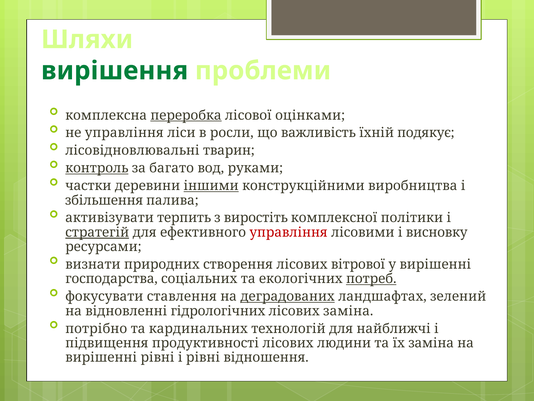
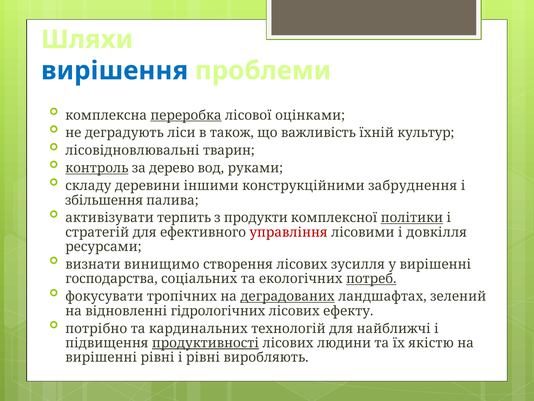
вирішення colour: green -> blue
не управління: управління -> деградують
росли: росли -> також
подякує: подякує -> культур
багато: багато -> дерево
частки: частки -> складу
іншими underline: present -> none
виробництва: виробництва -> забруднення
виростіть: виростіть -> продукти
політики underline: none -> present
стратегій underline: present -> none
висновку: висновку -> довкілля
природних: природних -> винищимо
вітрової: вітрової -> зусилля
ставлення: ставлення -> тропічних
лісових заміна: заміна -> ефекту
продуктивності underline: none -> present
їх заміна: заміна -> якістю
відношення: відношення -> виробляють
